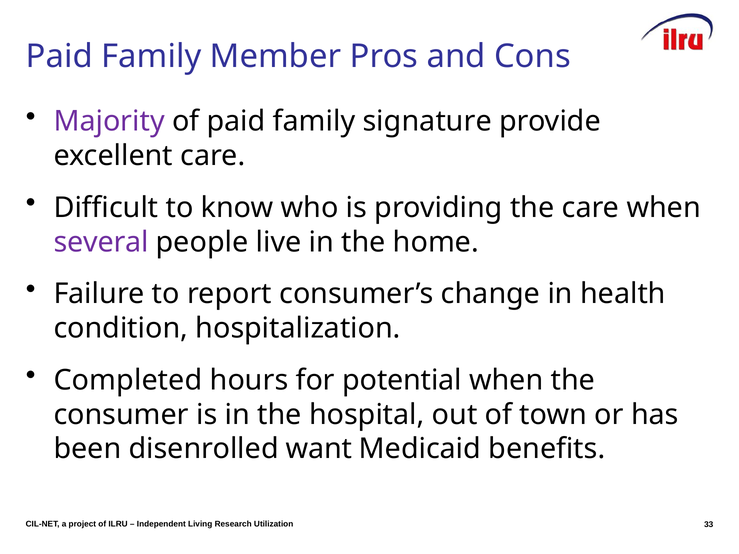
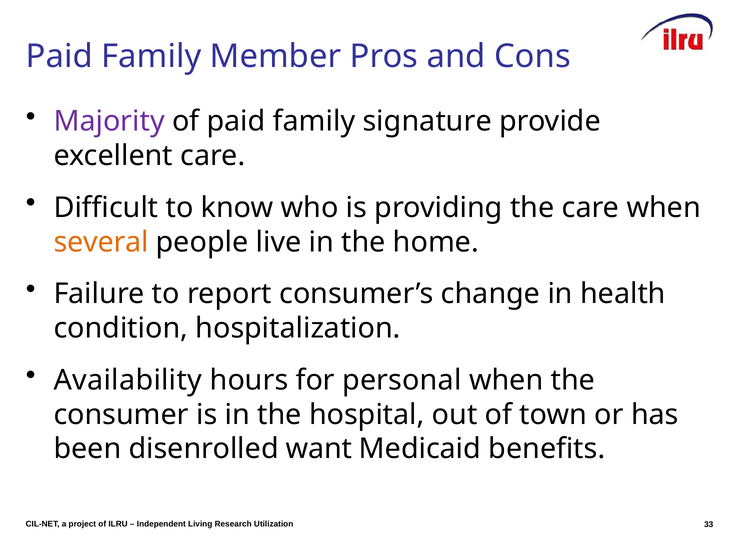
several colour: purple -> orange
Completed: Completed -> Availability
potential: potential -> personal
